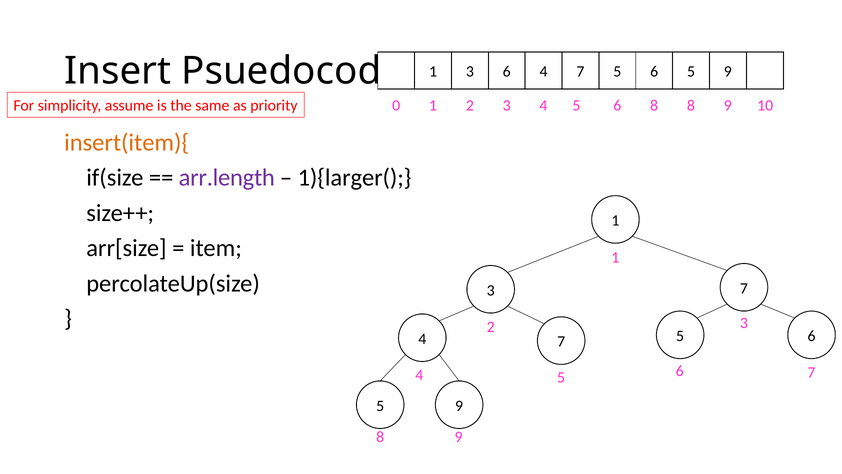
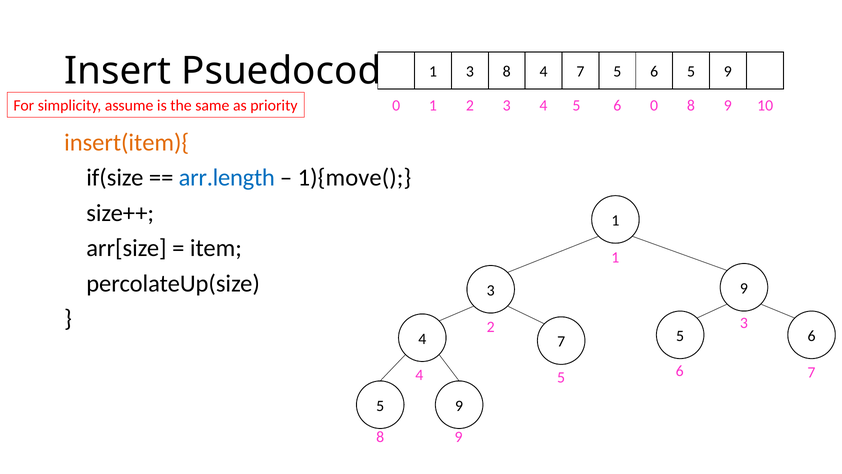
3 6: 6 -> 8
6 8: 8 -> 0
arr.length colour: purple -> blue
1){larger(: 1){larger( -> 1){move(
3 7: 7 -> 9
